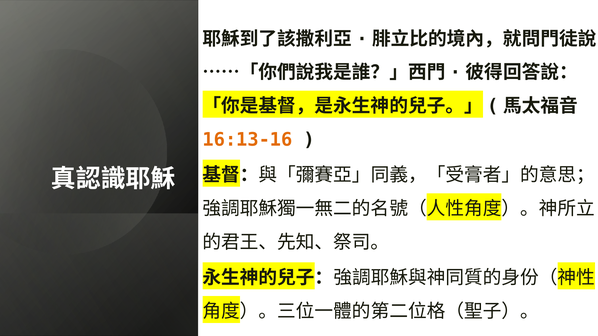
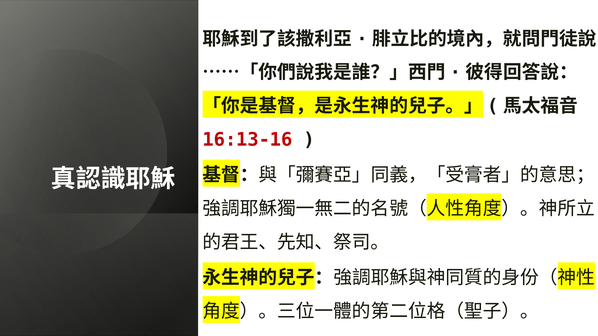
16:13-16 colour: orange -> red
